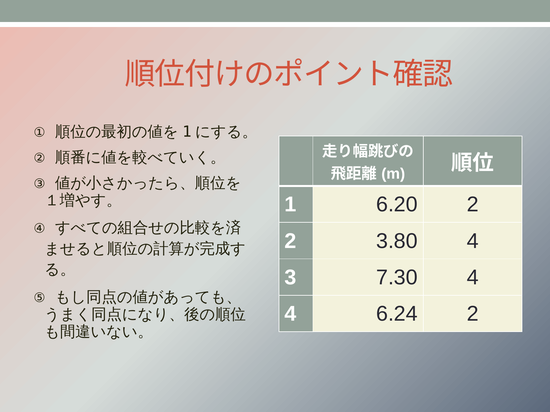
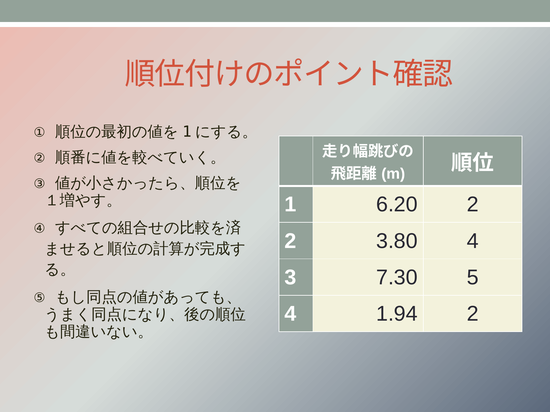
7.30 4: 4 -> 5
6.24: 6.24 -> 1.94
